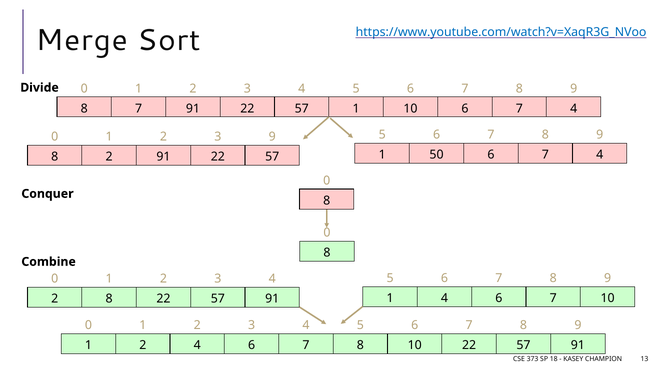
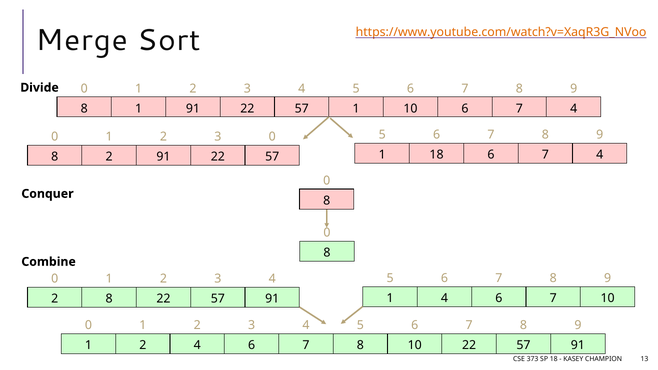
https://www.youtube.com/watch?v=XaqR3G_NVoo colour: blue -> orange
8 7: 7 -> 1
3 9: 9 -> 0
1 50: 50 -> 18
